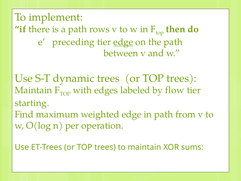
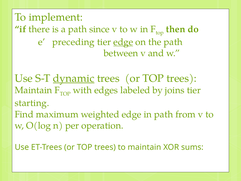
rows: rows -> since
dynamic underline: none -> present
flow: flow -> joins
